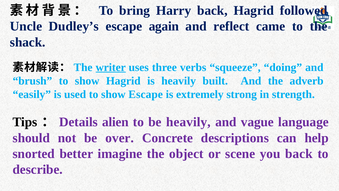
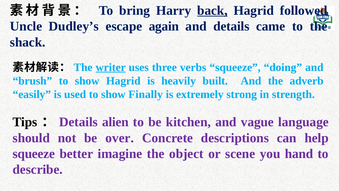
back at (212, 10) underline: none -> present
and reflect: reflect -> details
show Escape: Escape -> Finally
be heavily: heavily -> kitchen
snorted at (34, 154): snorted -> squeeze
you back: back -> hand
